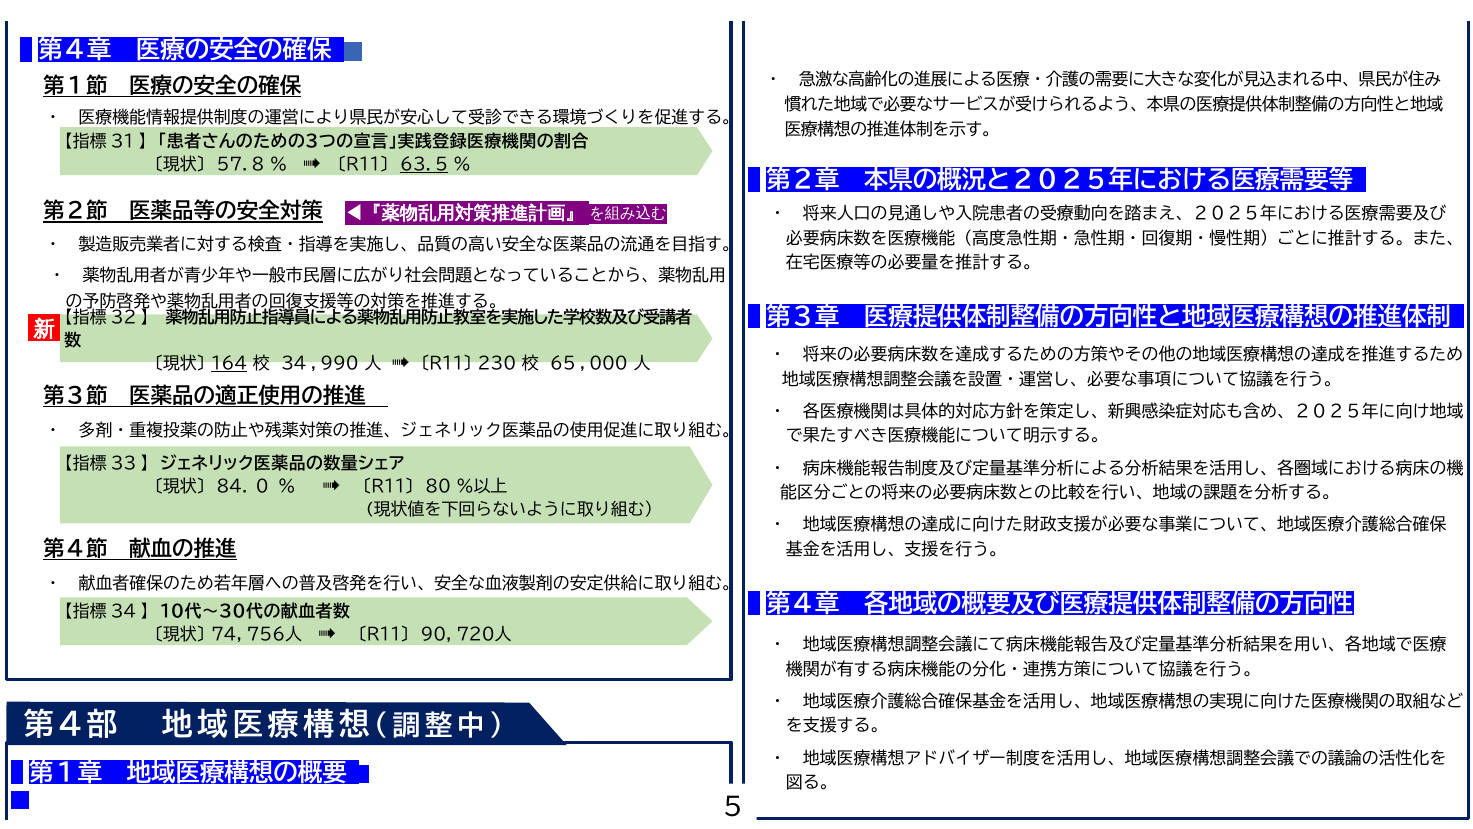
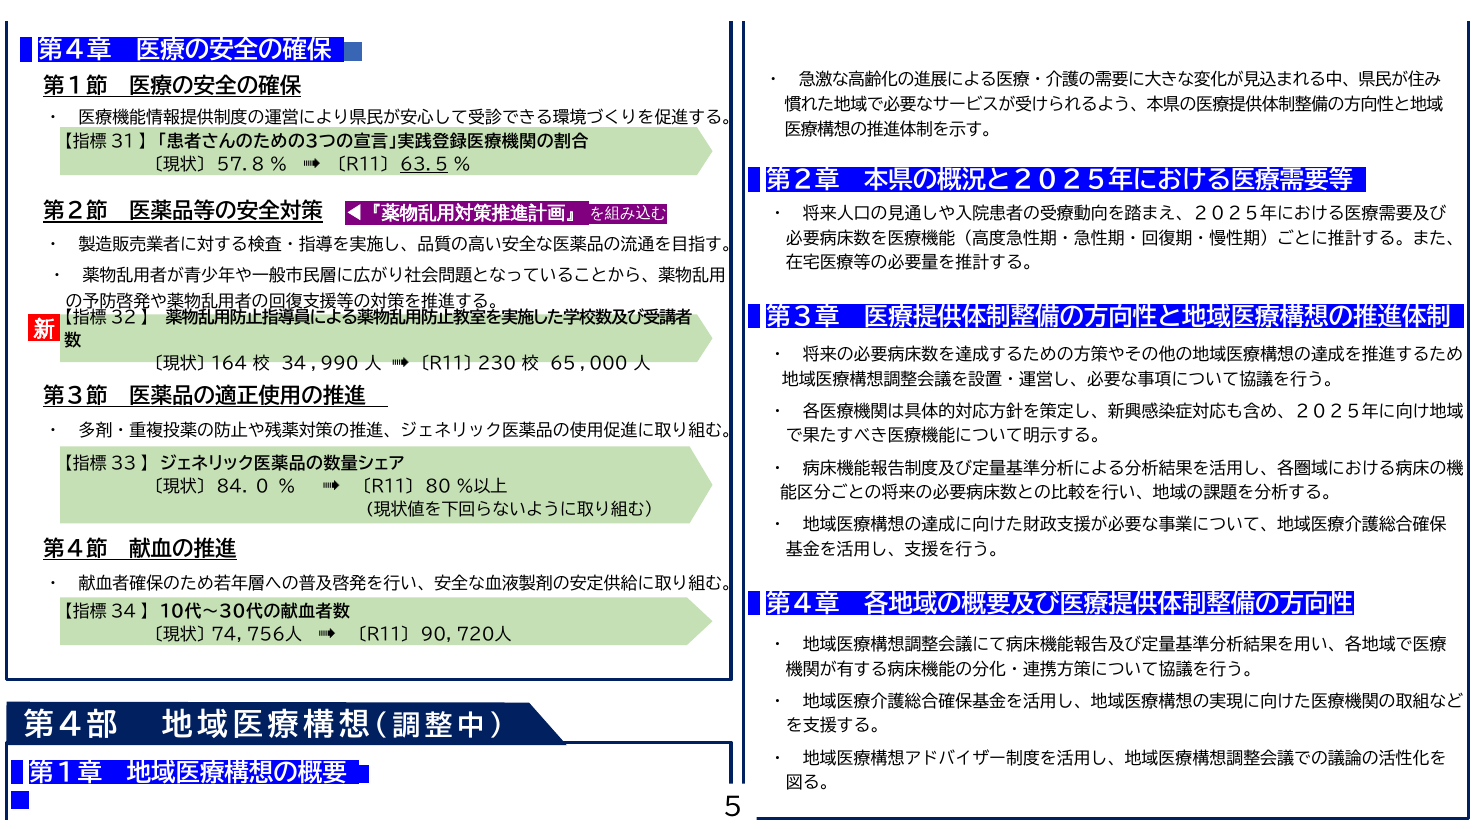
１６４ underline: present -> none
